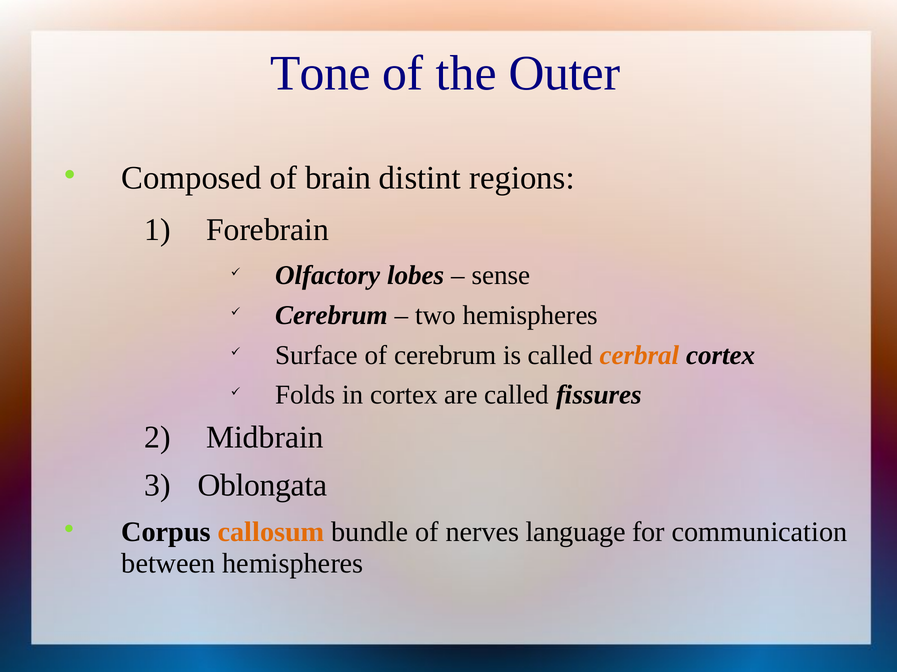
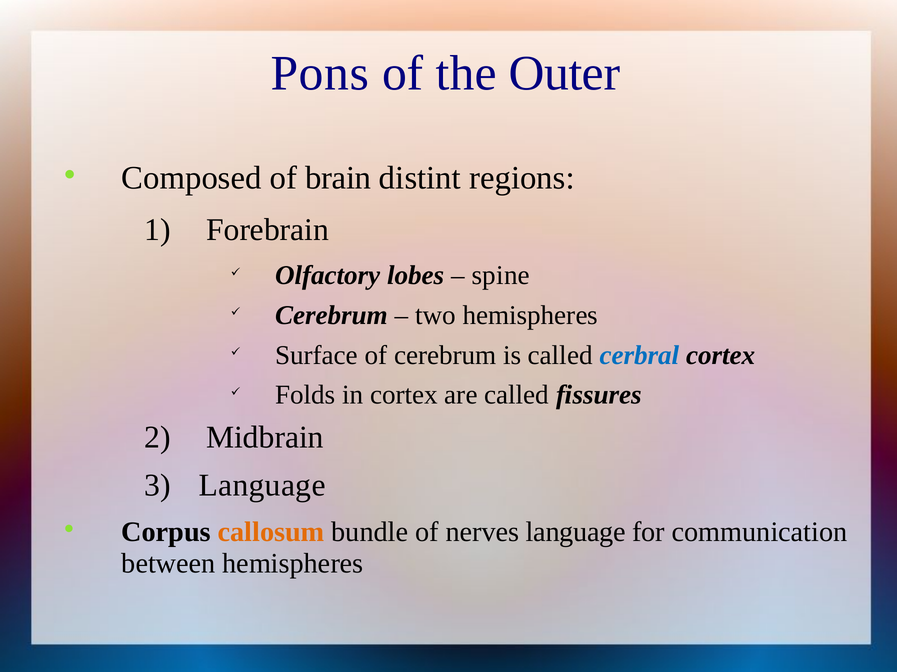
Tone: Tone -> Pons
sense: sense -> spine
cerbral colour: orange -> blue
Oblongata at (262, 486): Oblongata -> Language
